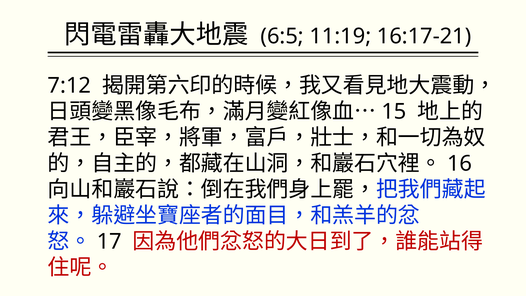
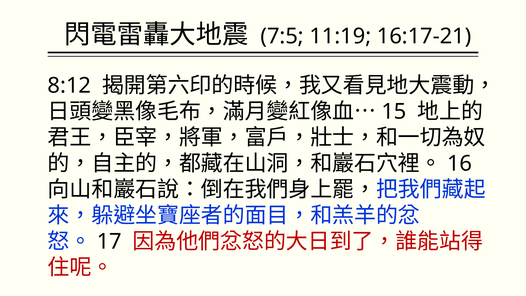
6:5: 6:5 -> 7:5
7:12: 7:12 -> 8:12
